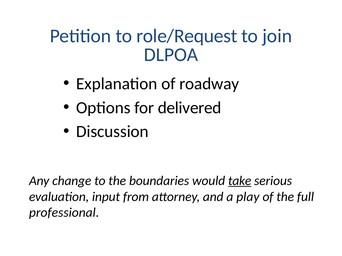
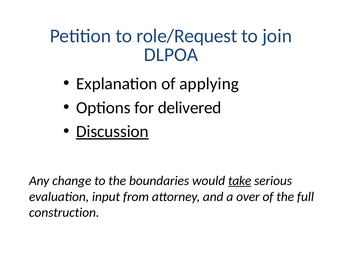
roadway: roadway -> applying
Discussion underline: none -> present
play: play -> over
professional: professional -> construction
